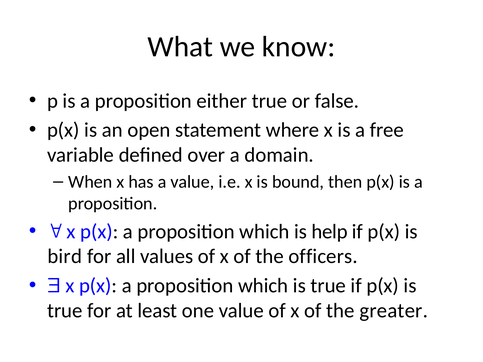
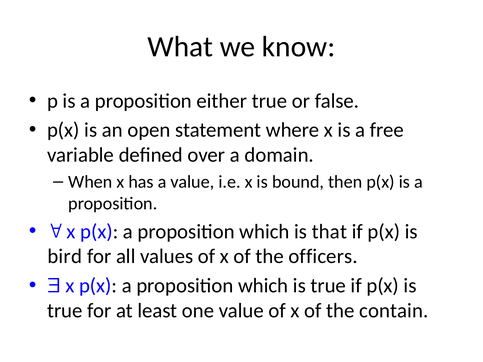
help: help -> that
greater: greater -> contain
